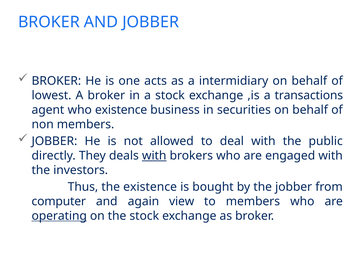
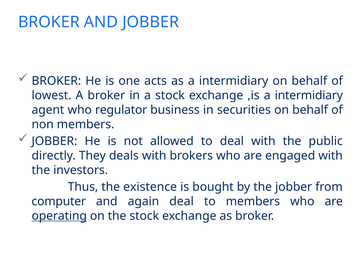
,is a transactions: transactions -> intermidiary
who existence: existence -> regulator
with at (154, 155) underline: present -> none
again view: view -> deal
